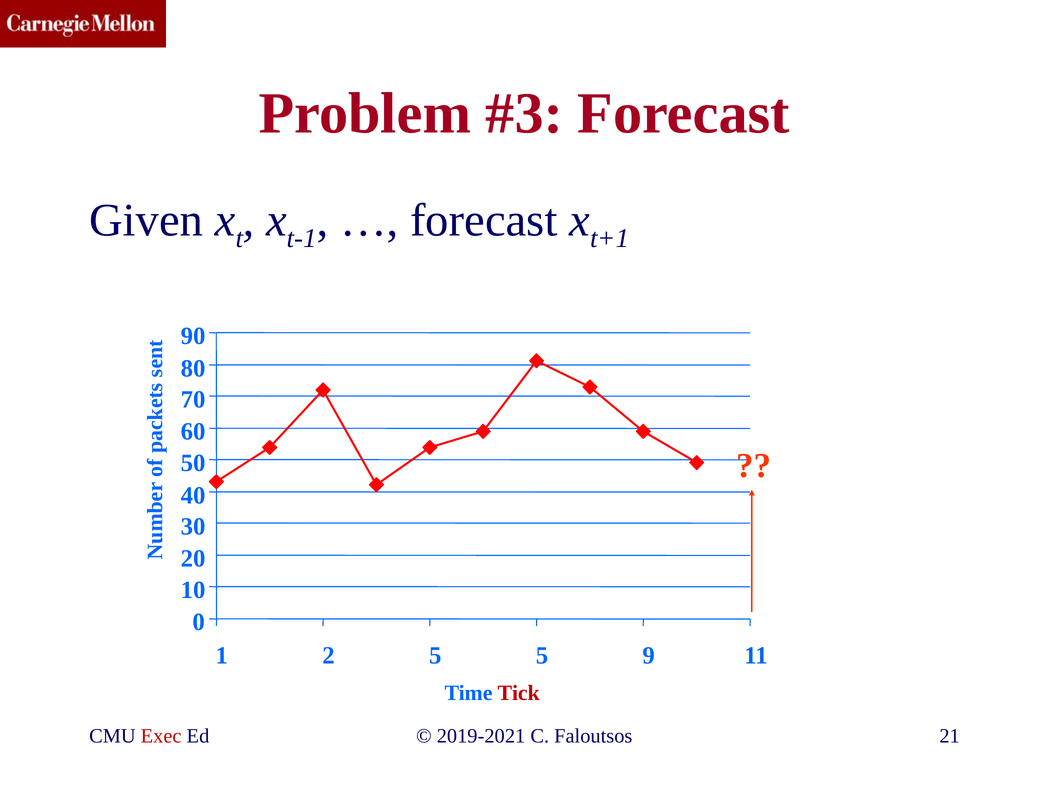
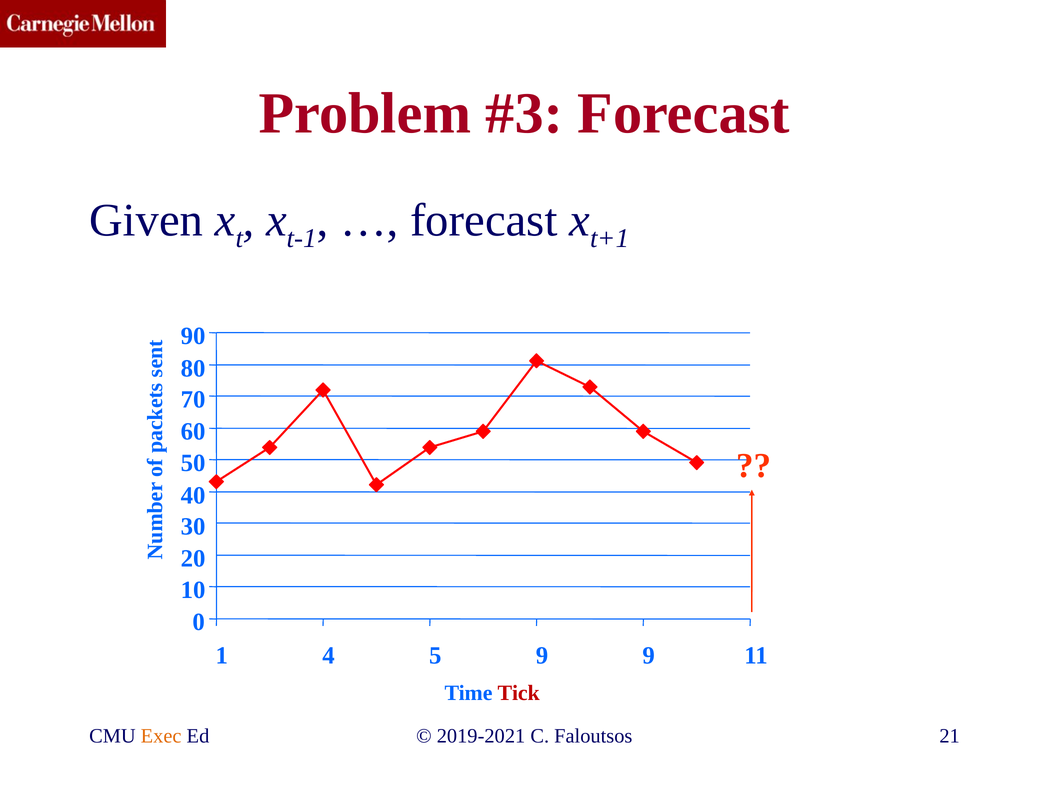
2: 2 -> 4
5 5: 5 -> 9
Exec colour: red -> orange
